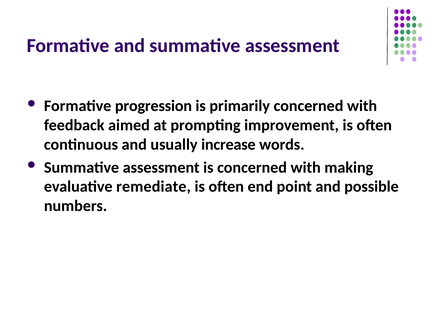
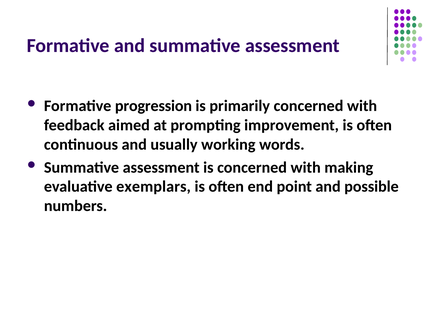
increase: increase -> working
remediate: remediate -> exemplars
